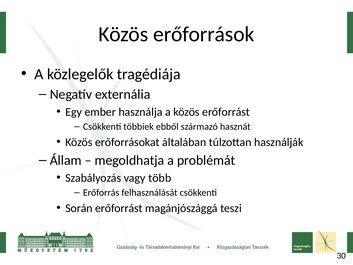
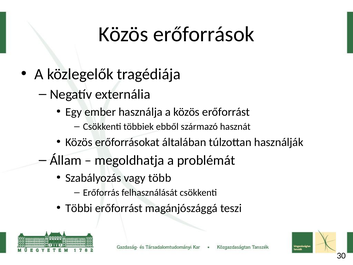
Során: Során -> Többi
